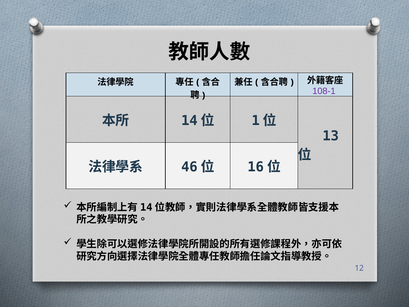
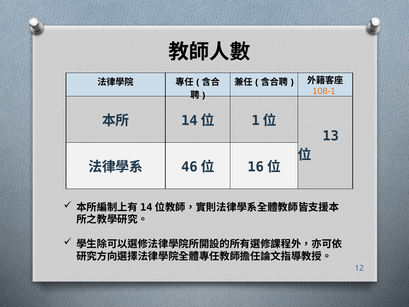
108-1 colour: purple -> orange
